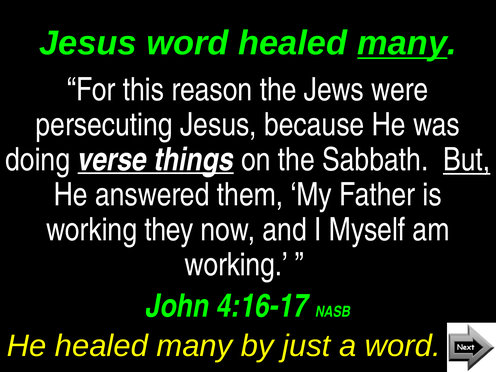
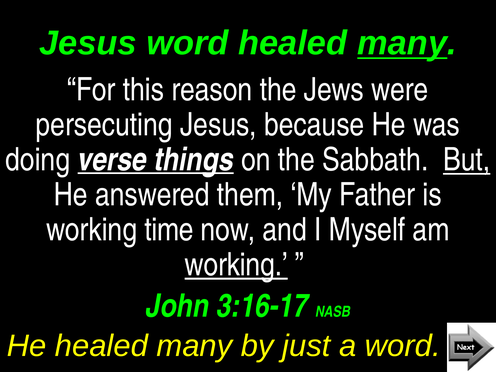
they: they -> time
working at (236, 265) underline: none -> present
4:16-17: 4:16-17 -> 3:16-17
